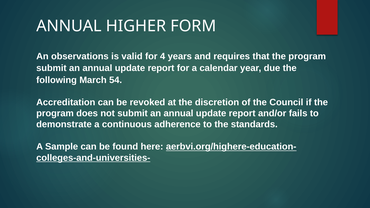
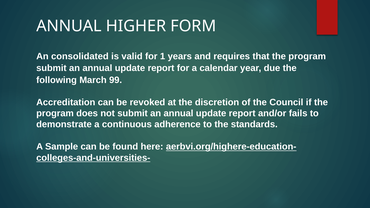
observations: observations -> consolidated
4: 4 -> 1
54: 54 -> 99
